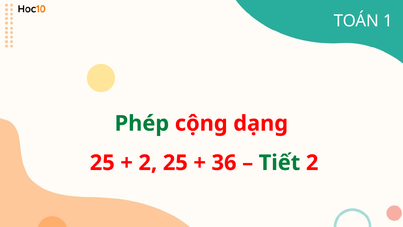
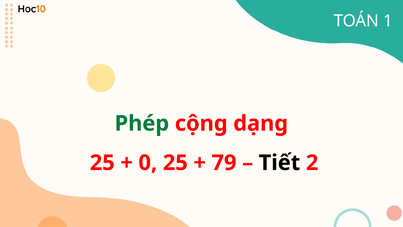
2 at (148, 163): 2 -> 0
36: 36 -> 79
Tiết colour: green -> black
